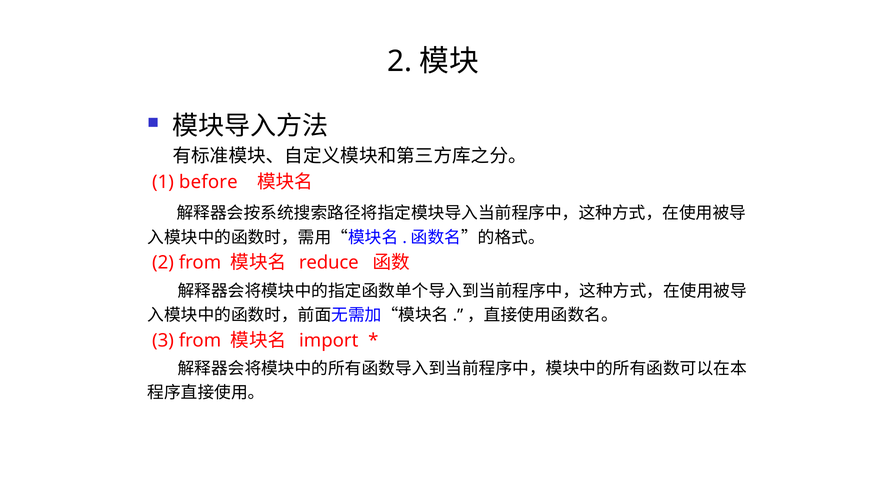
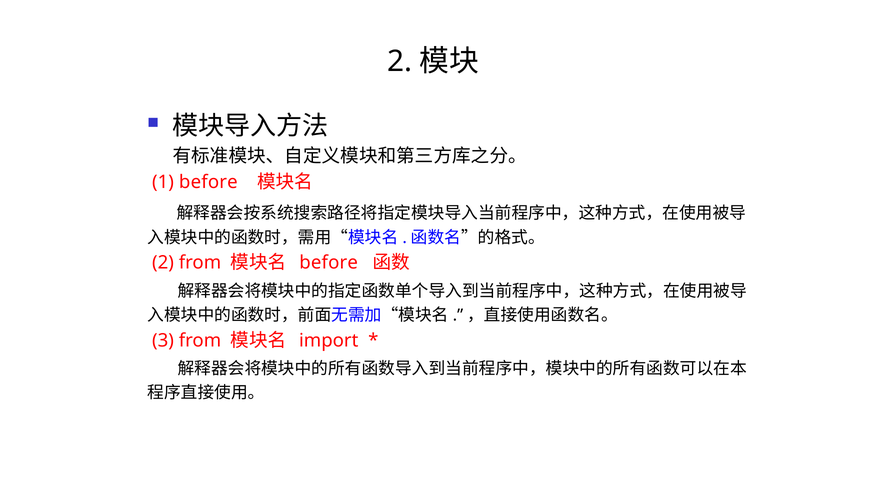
reduce at (329, 263): reduce -> before
